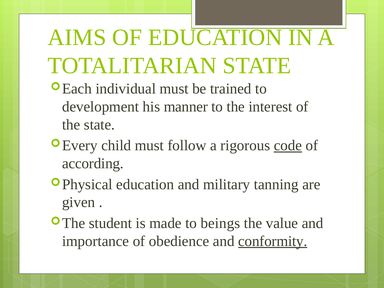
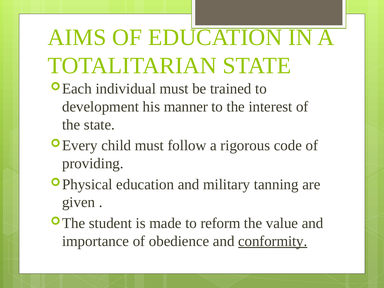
code underline: present -> none
according: according -> providing
beings: beings -> reform
